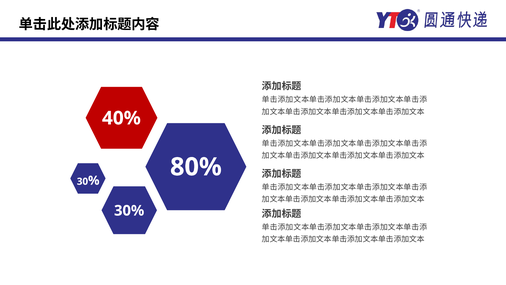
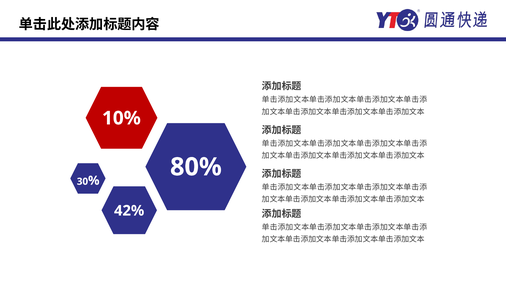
40%: 40% -> 10%
30% at (129, 210): 30% -> 42%
